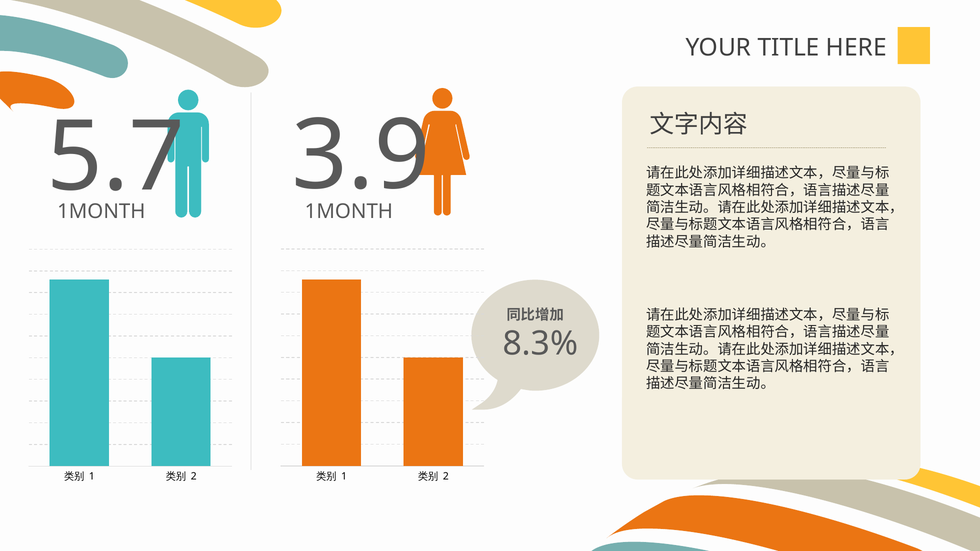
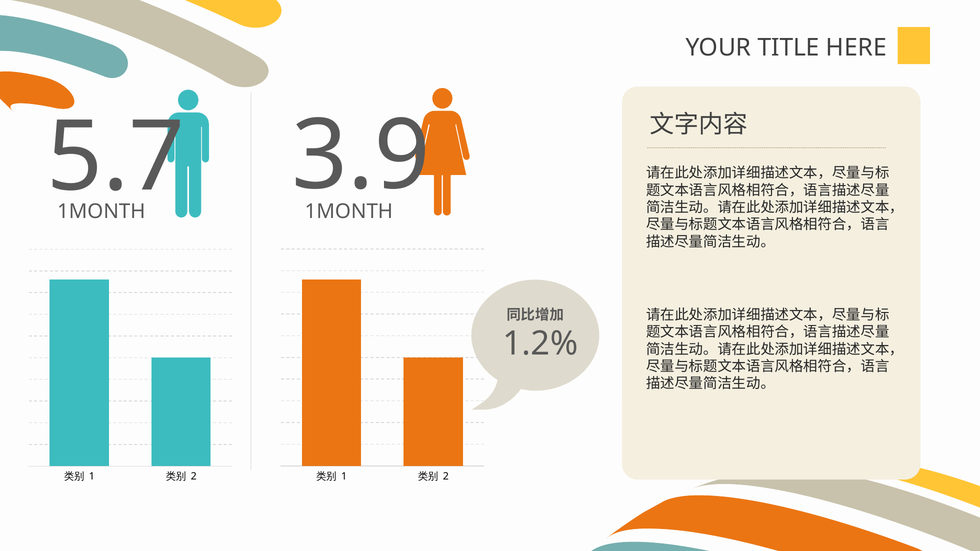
8.3%: 8.3% -> 1.2%
